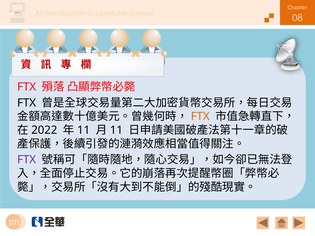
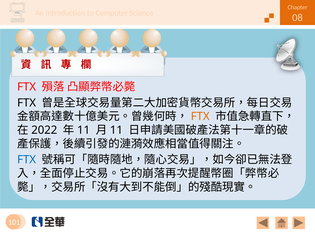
FTX at (27, 160) colour: purple -> blue
